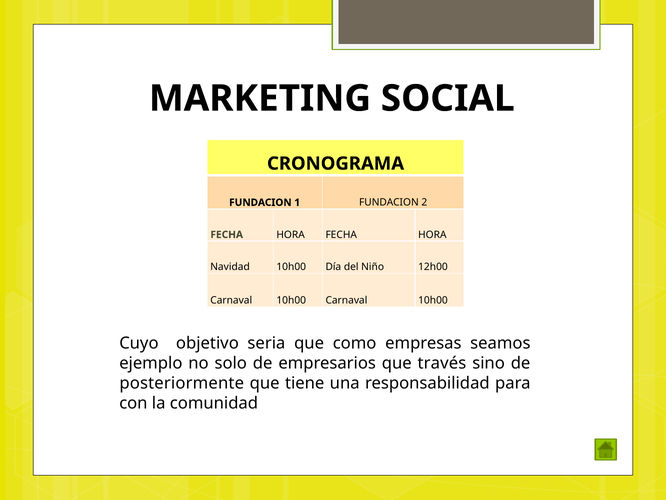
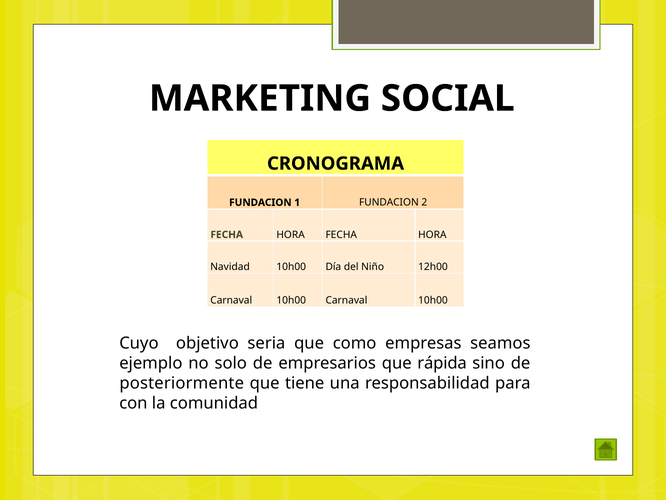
través: través -> rápida
